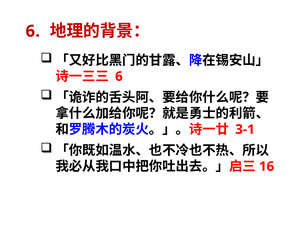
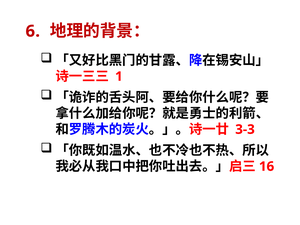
6 at (119, 76): 6 -> 1
3-1: 3-1 -> 3-3
